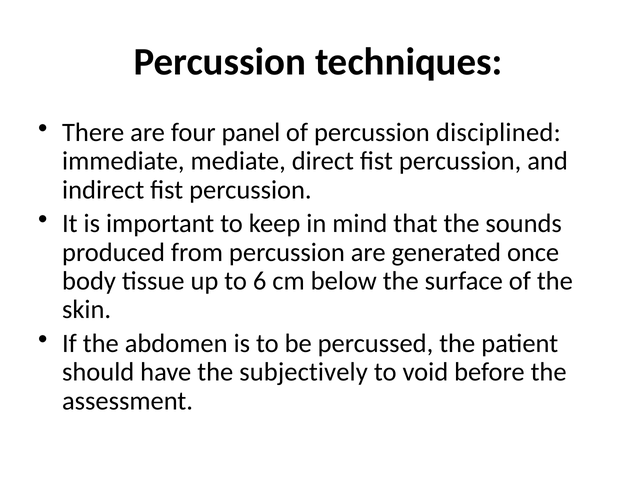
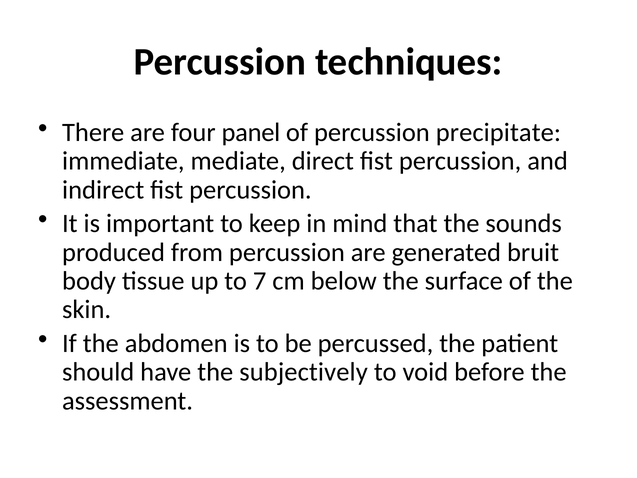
disciplined: disciplined -> precipitate
once: once -> bruit
6: 6 -> 7
